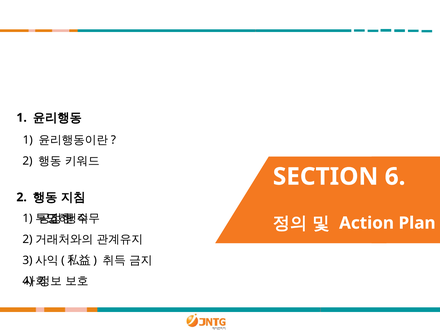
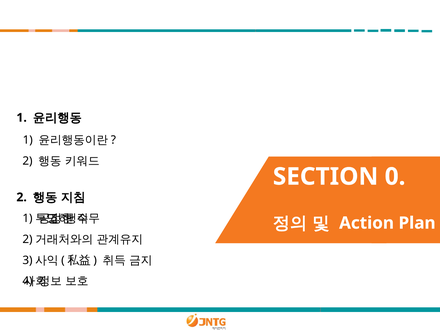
6: 6 -> 0
